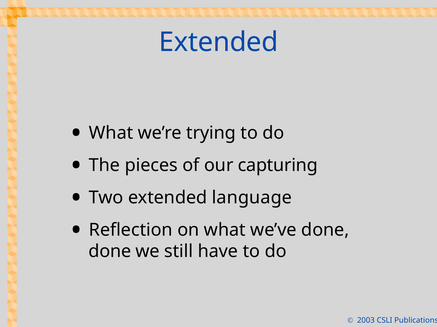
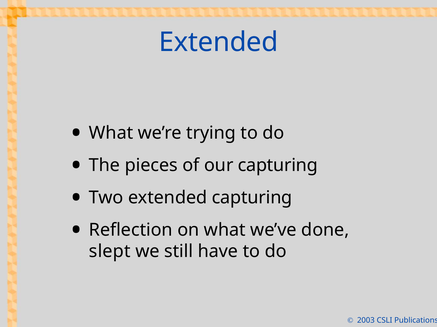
extended language: language -> capturing
done at (110, 252): done -> slept
